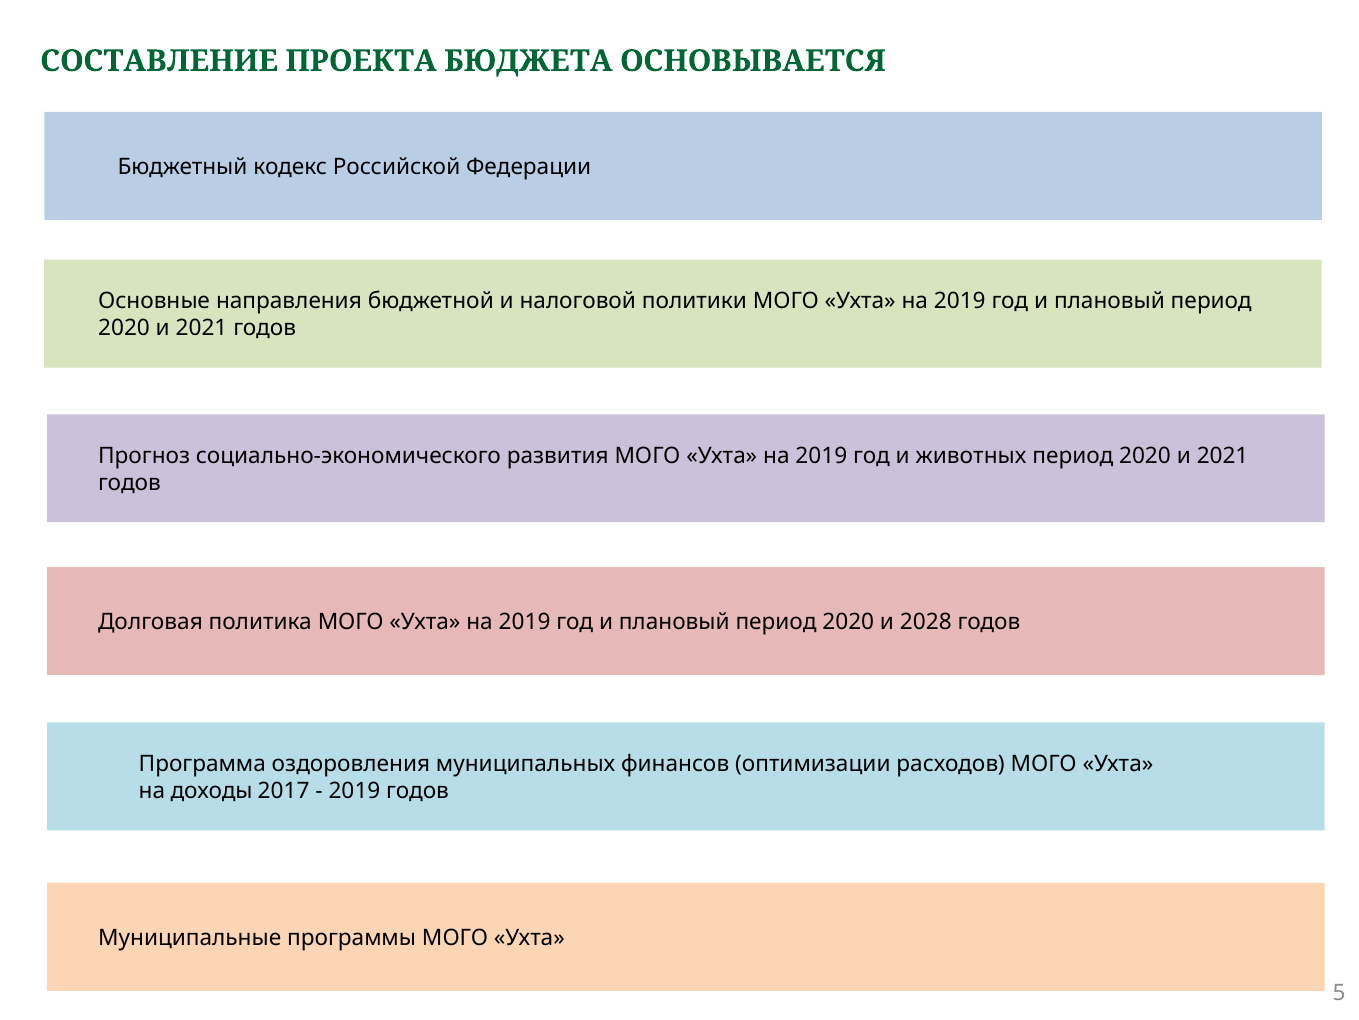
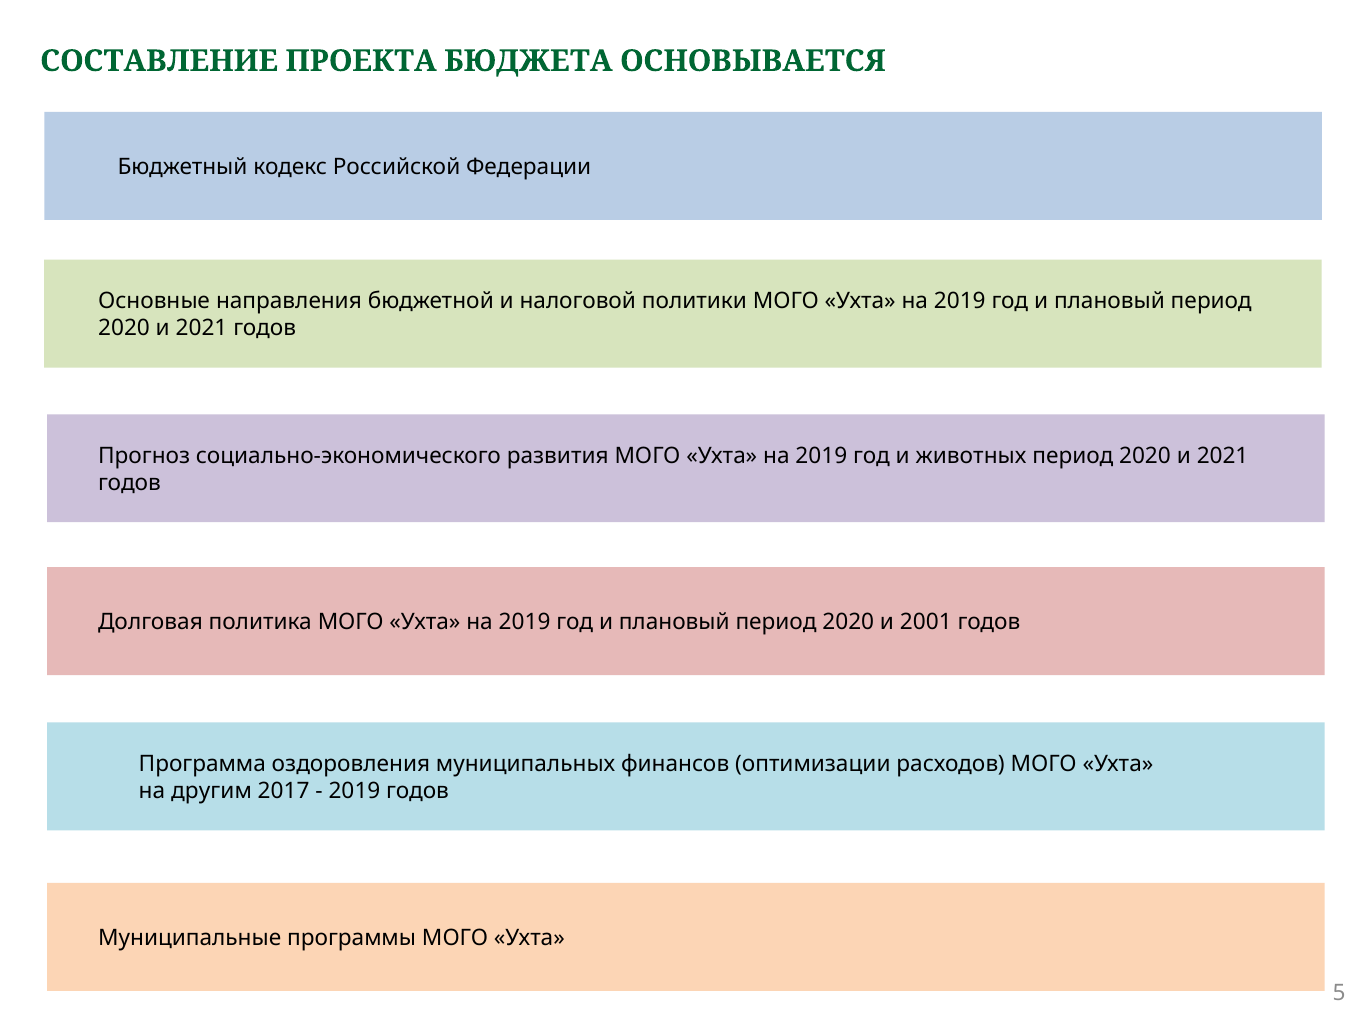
2028: 2028 -> 2001
доходы: доходы -> другим
